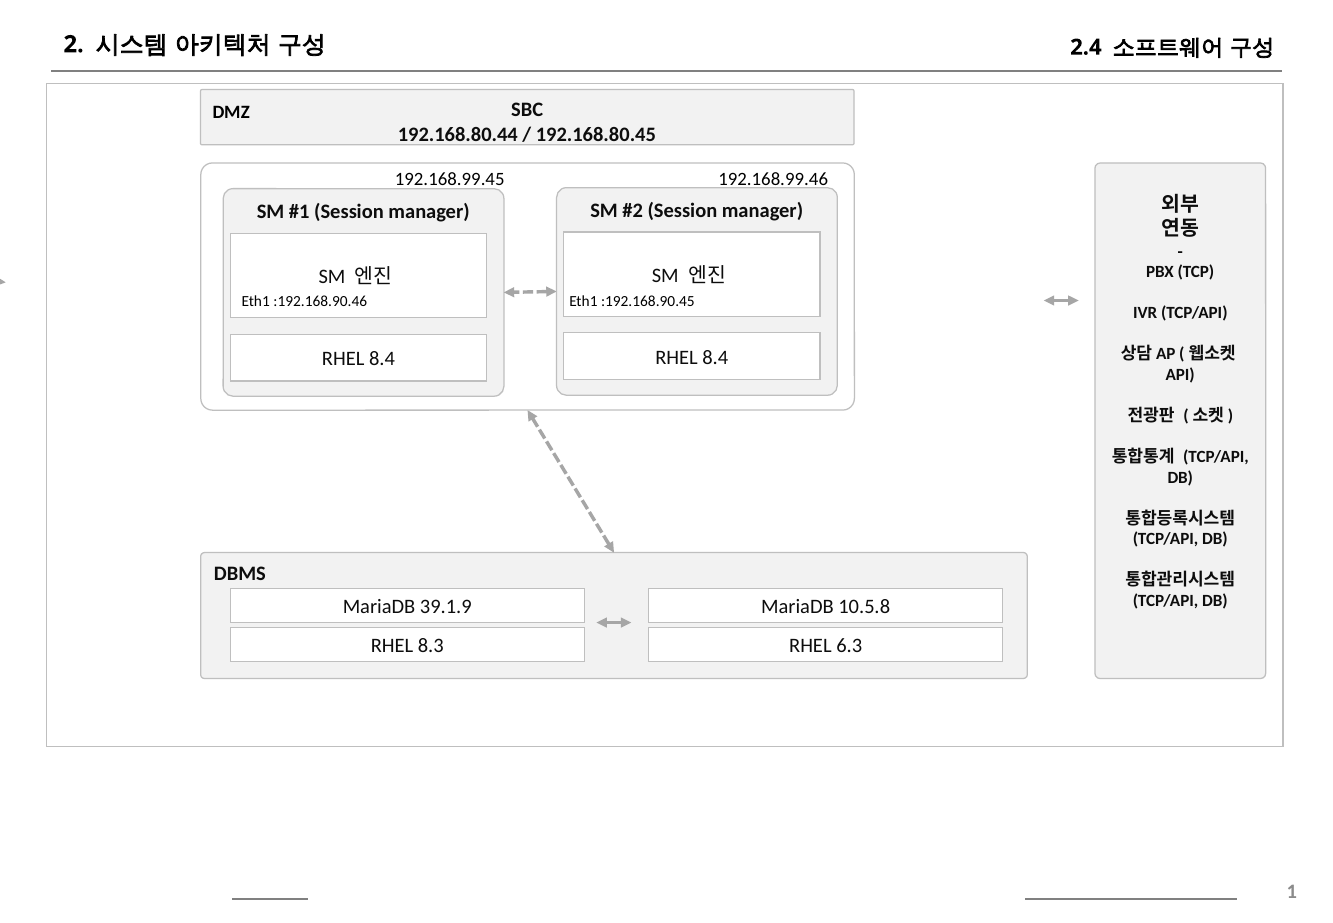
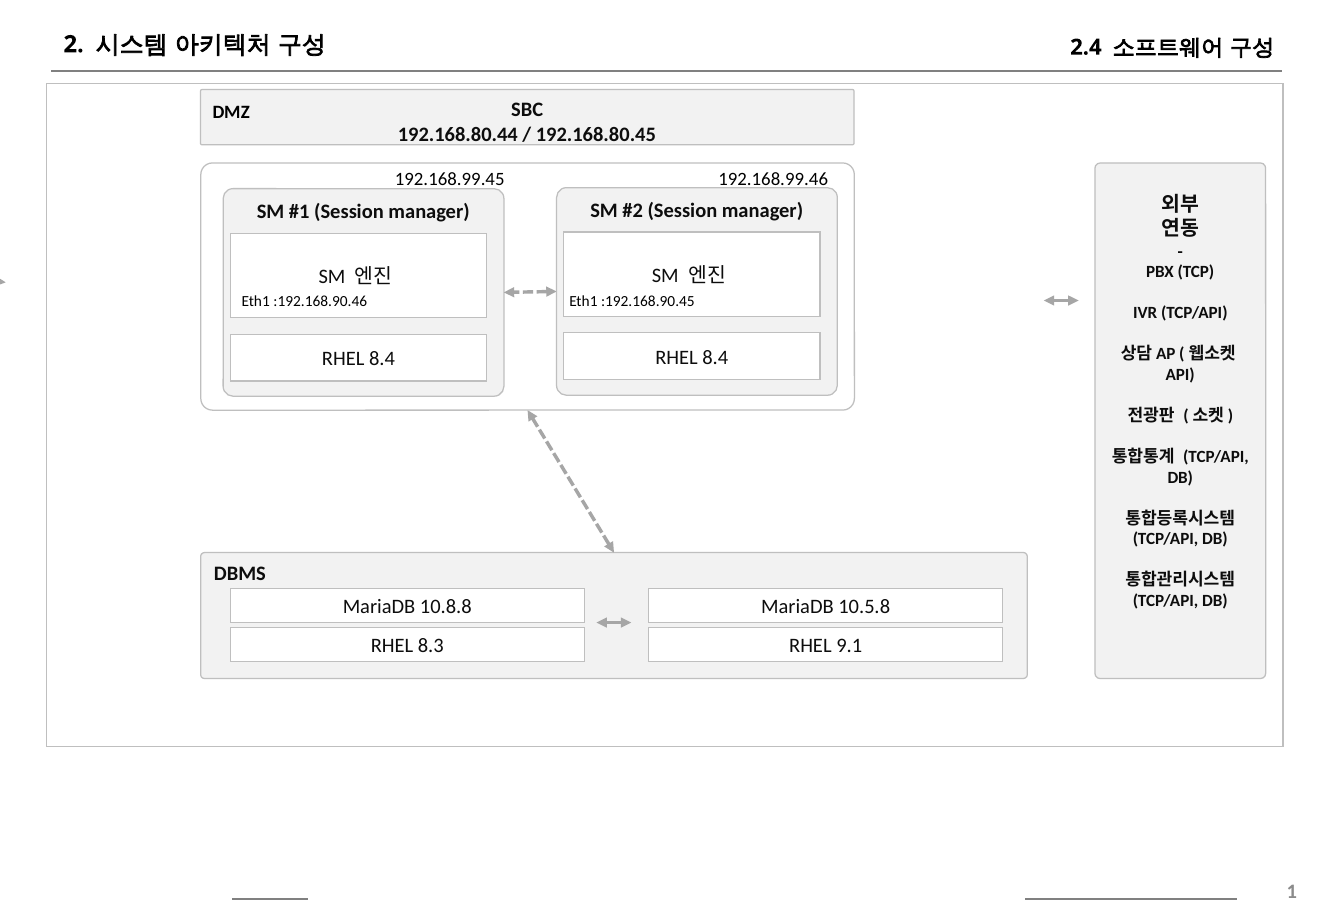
39.1.9: 39.1.9 -> 10.8.8
6.3: 6.3 -> 9.1
